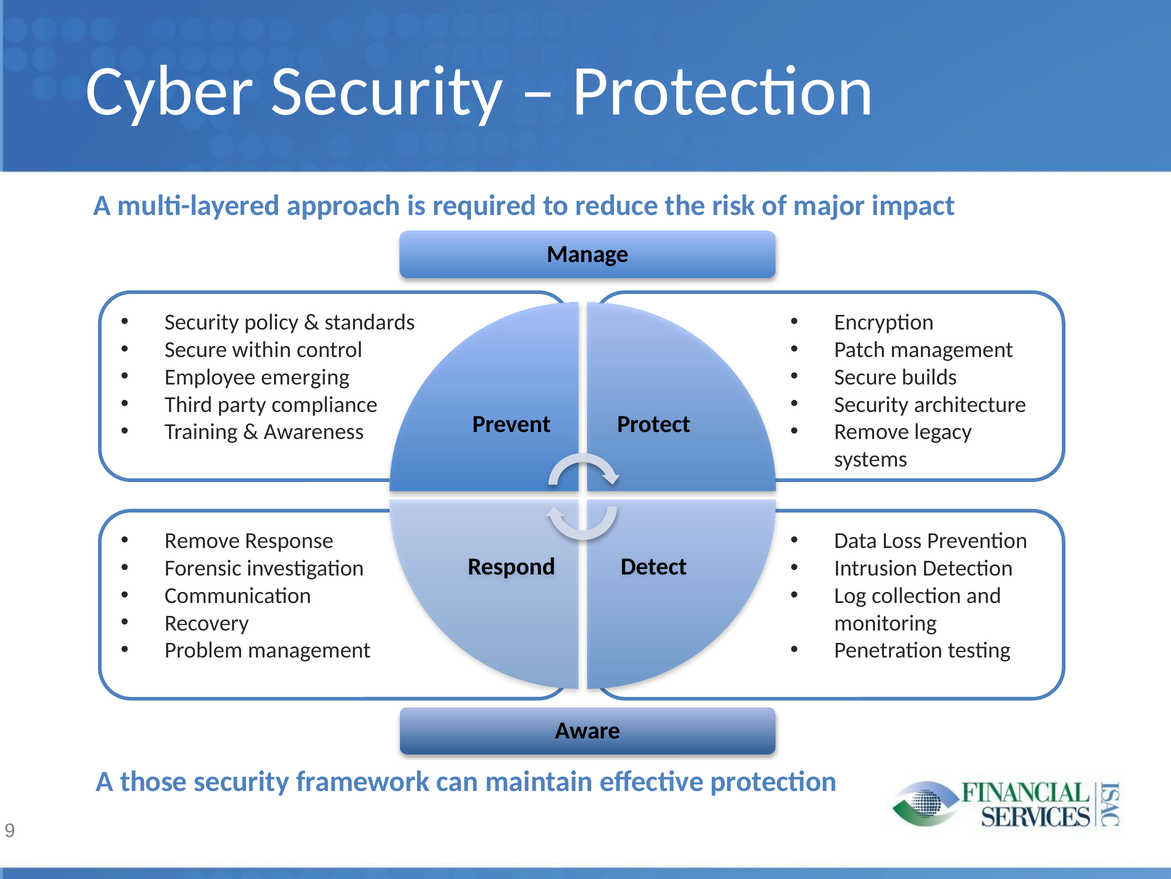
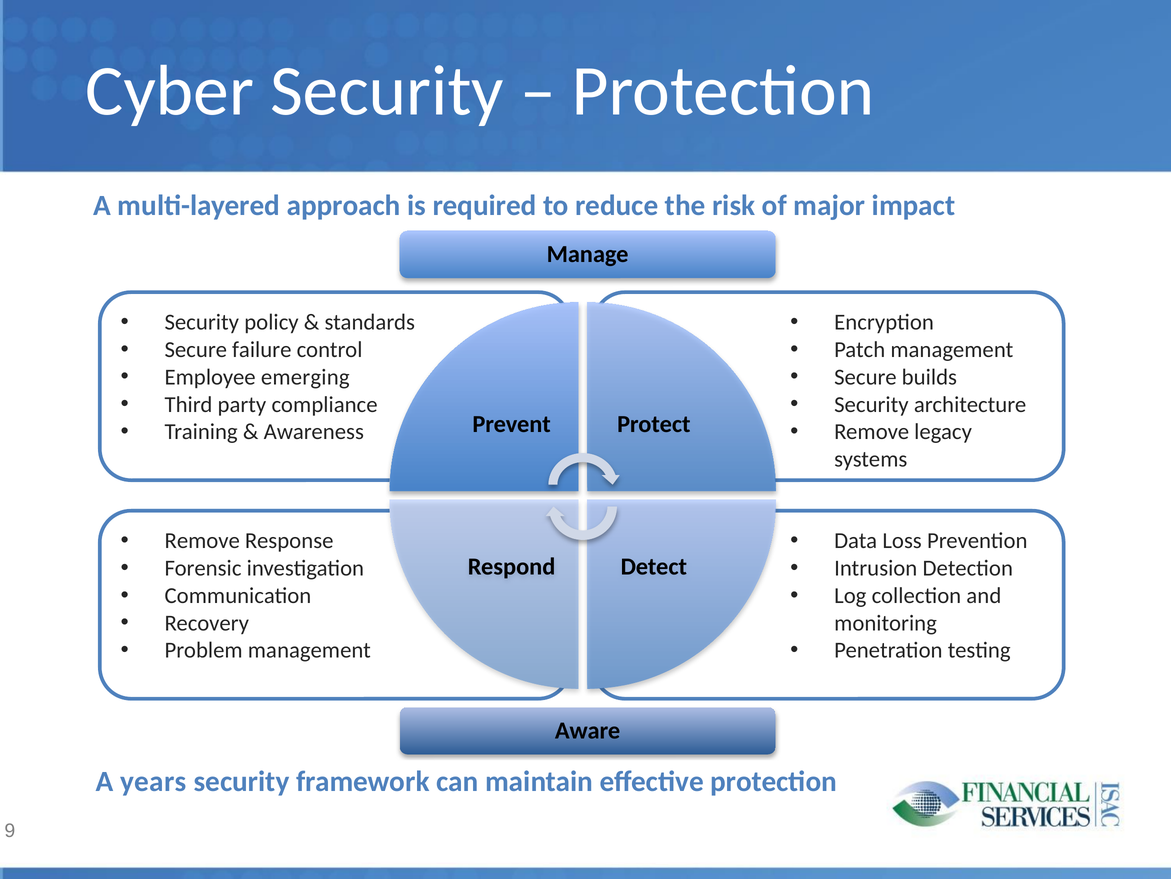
within: within -> failure
those: those -> years
